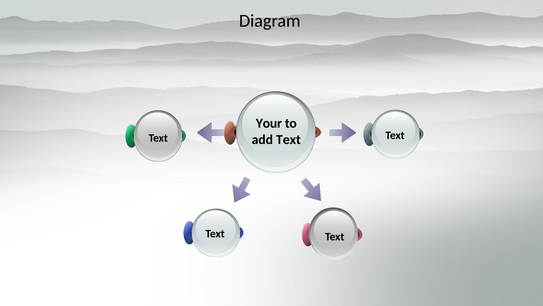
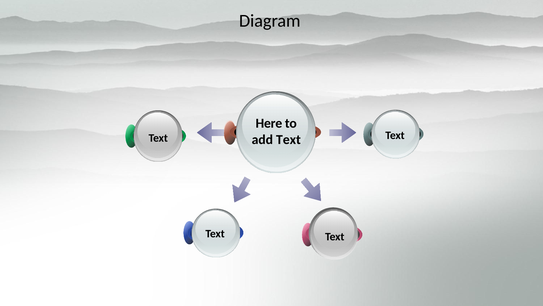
Your: Your -> Here
